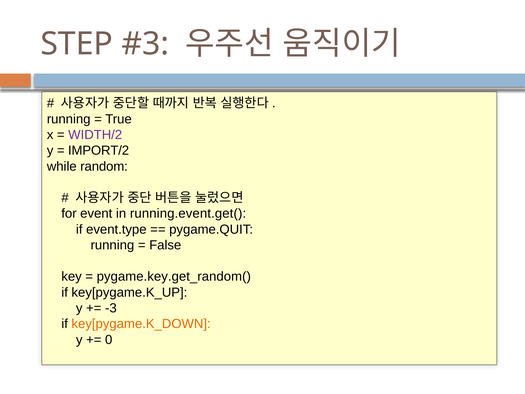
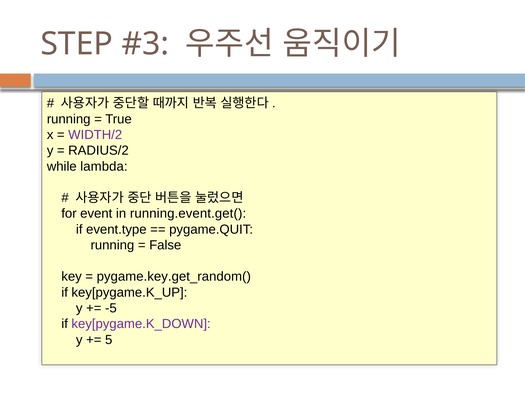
IMPORT/2: IMPORT/2 -> RADIUS/2
random: random -> lambda
-3: -3 -> -5
key[pygame.K_DOWN colour: orange -> purple
0: 0 -> 5
